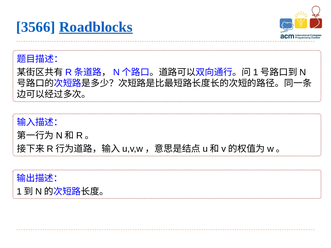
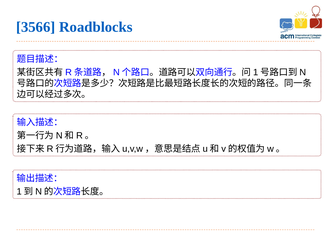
Roadblocks underline: present -> none
